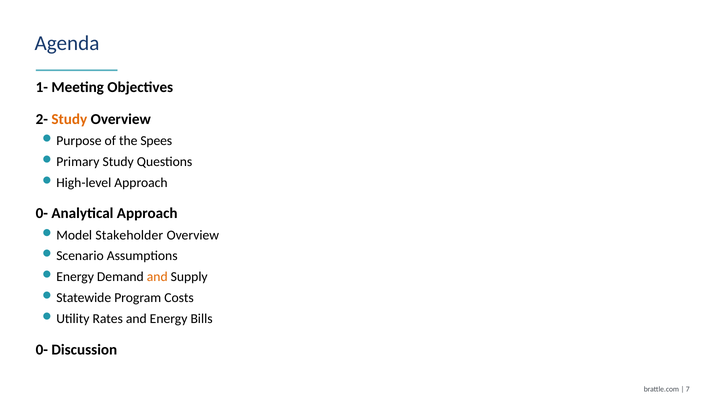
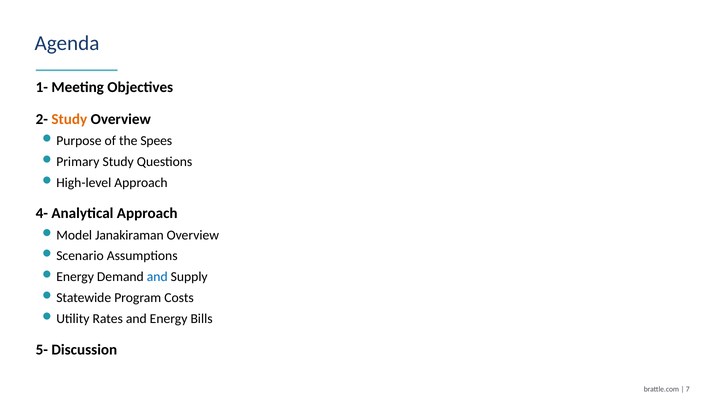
0- at (42, 214): 0- -> 4-
Stakeholder: Stakeholder -> Janakiraman
and at (157, 277) colour: orange -> blue
0- at (42, 350): 0- -> 5-
